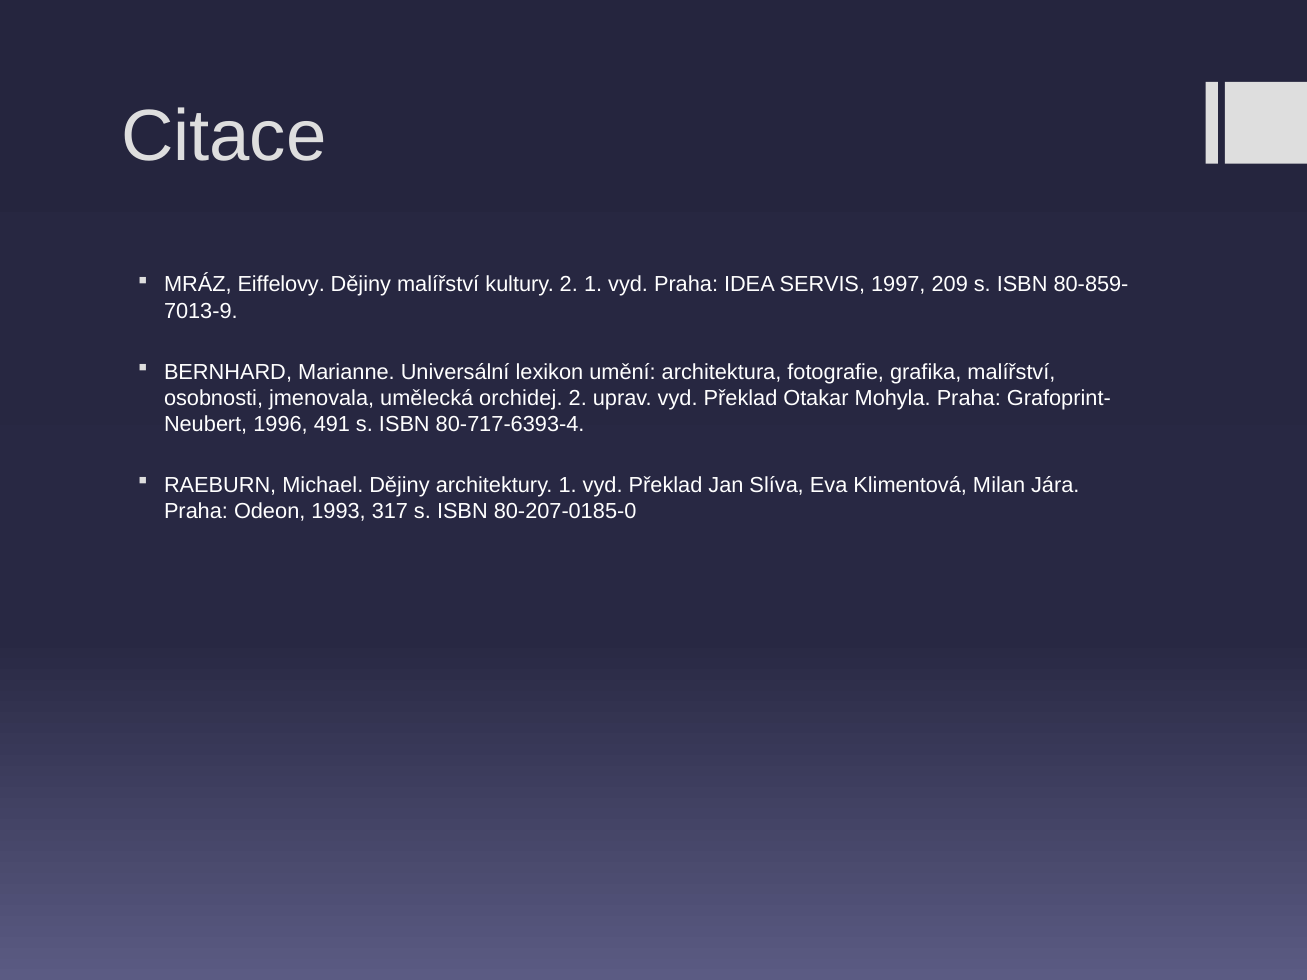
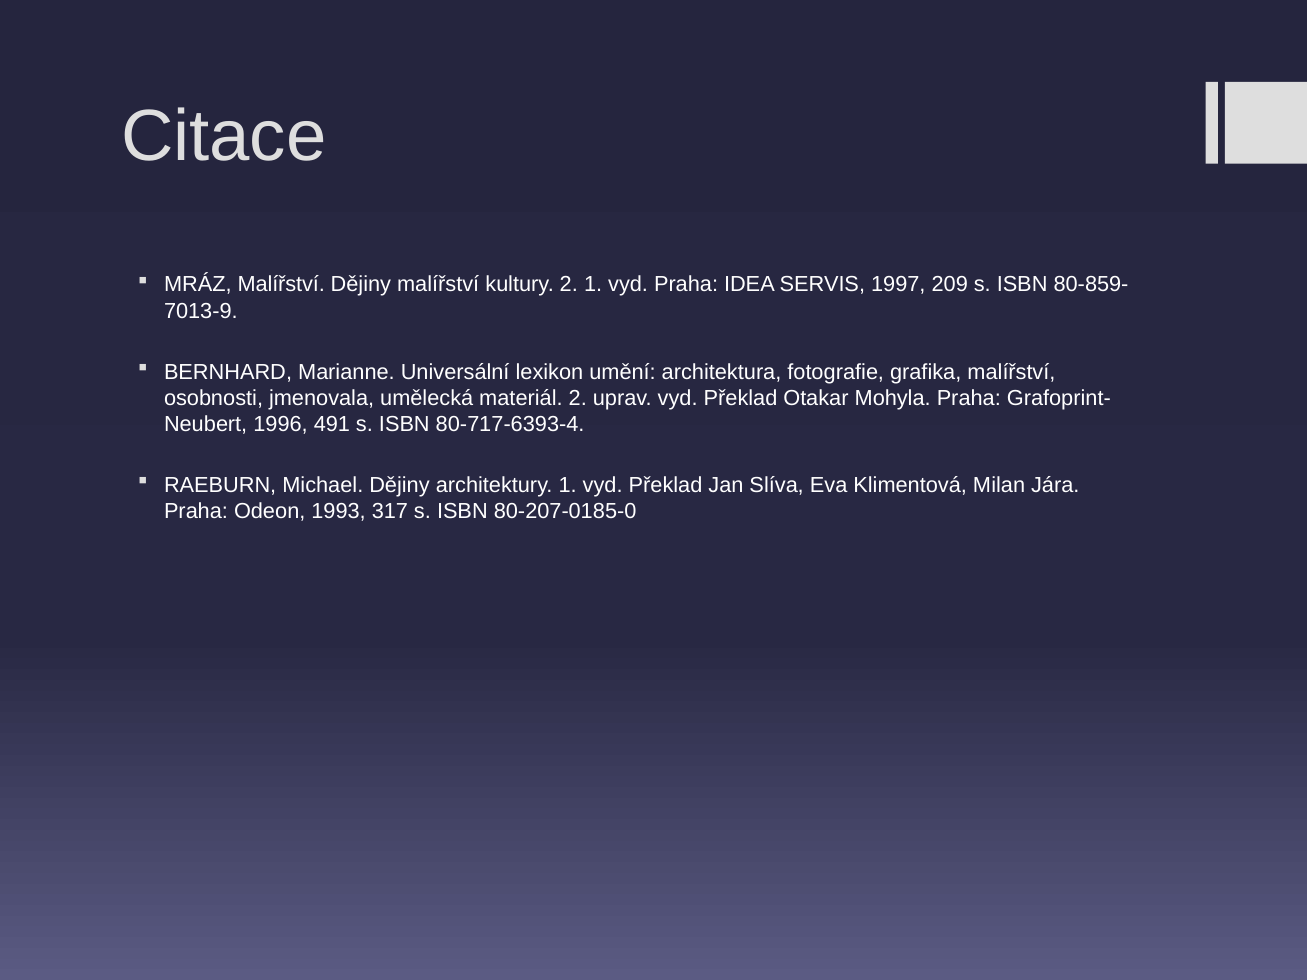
MRÁZ Eiffelovy: Eiffelovy -> Malířství
orchidej: orchidej -> materiál
